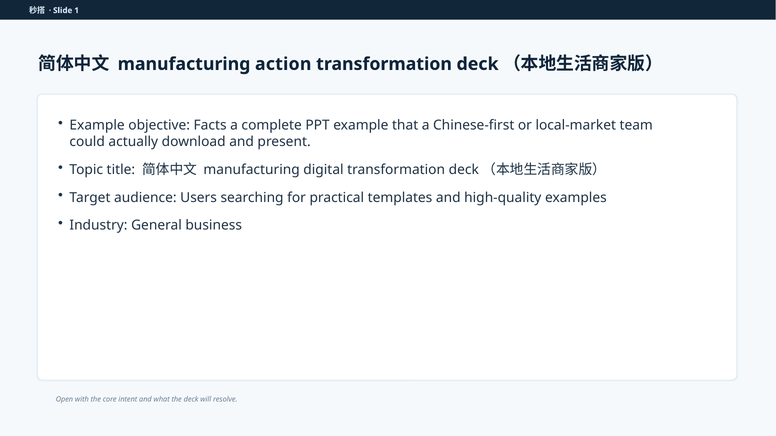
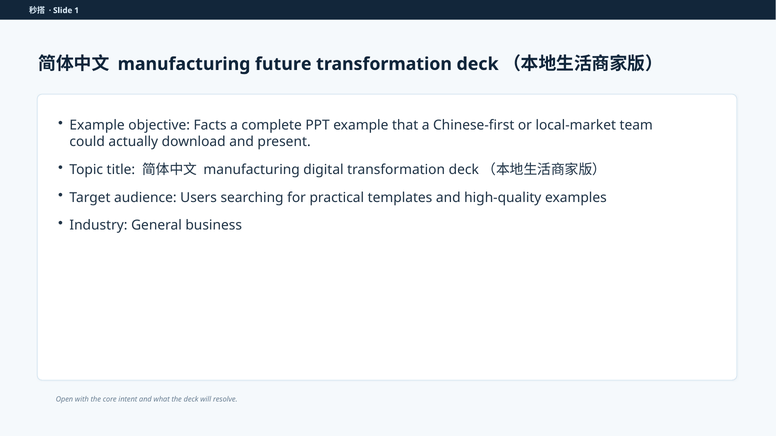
action: action -> future
